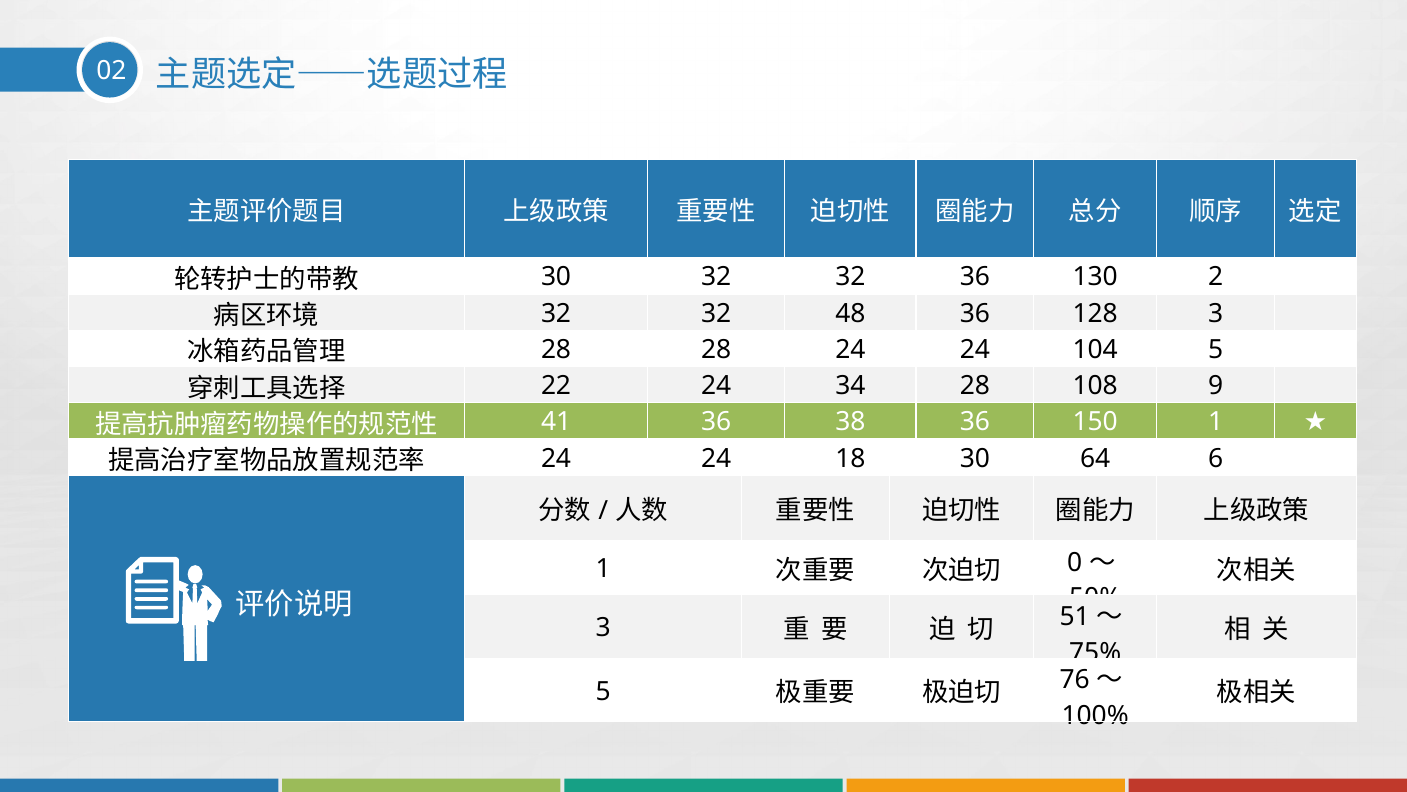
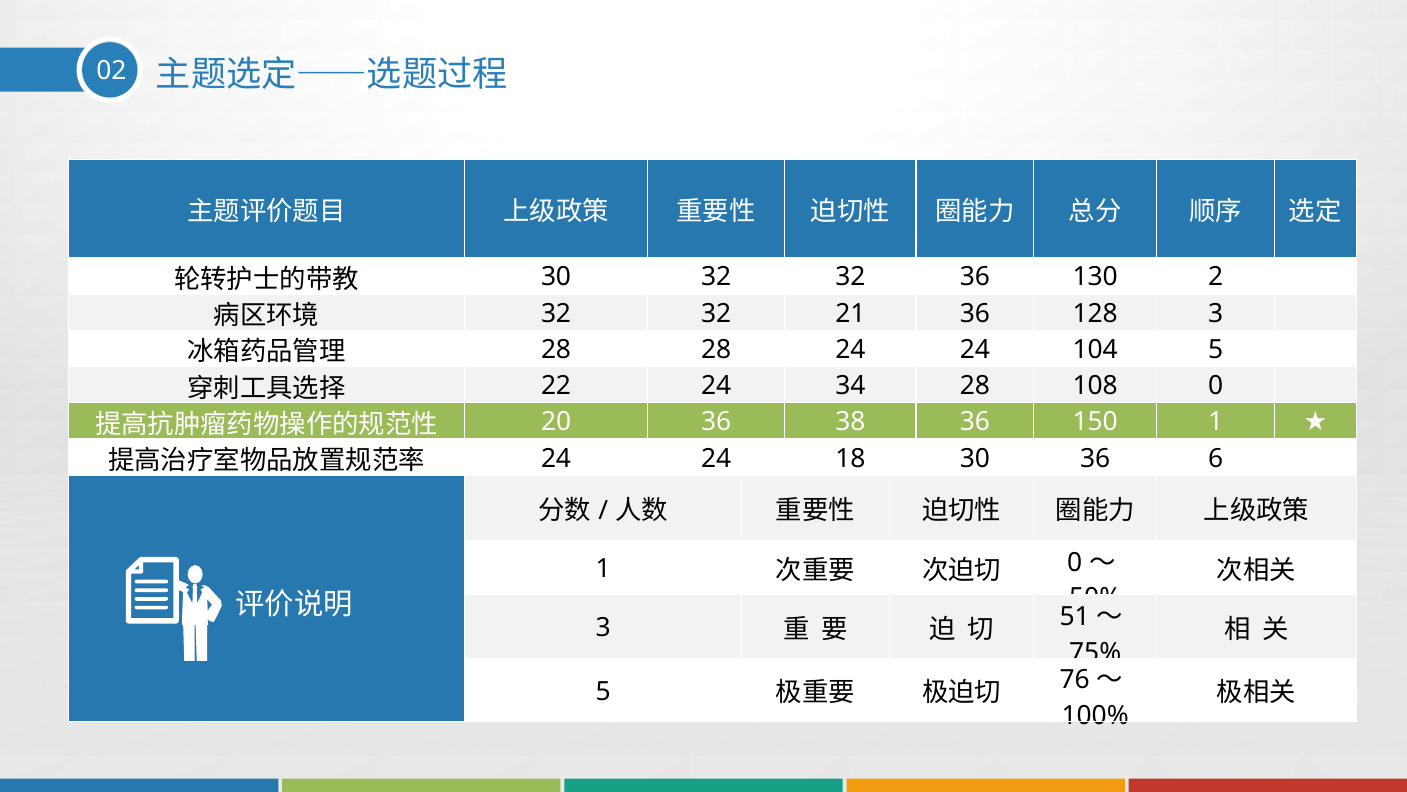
48: 48 -> 21
108 9: 9 -> 0
41: 41 -> 20
30 64: 64 -> 36
